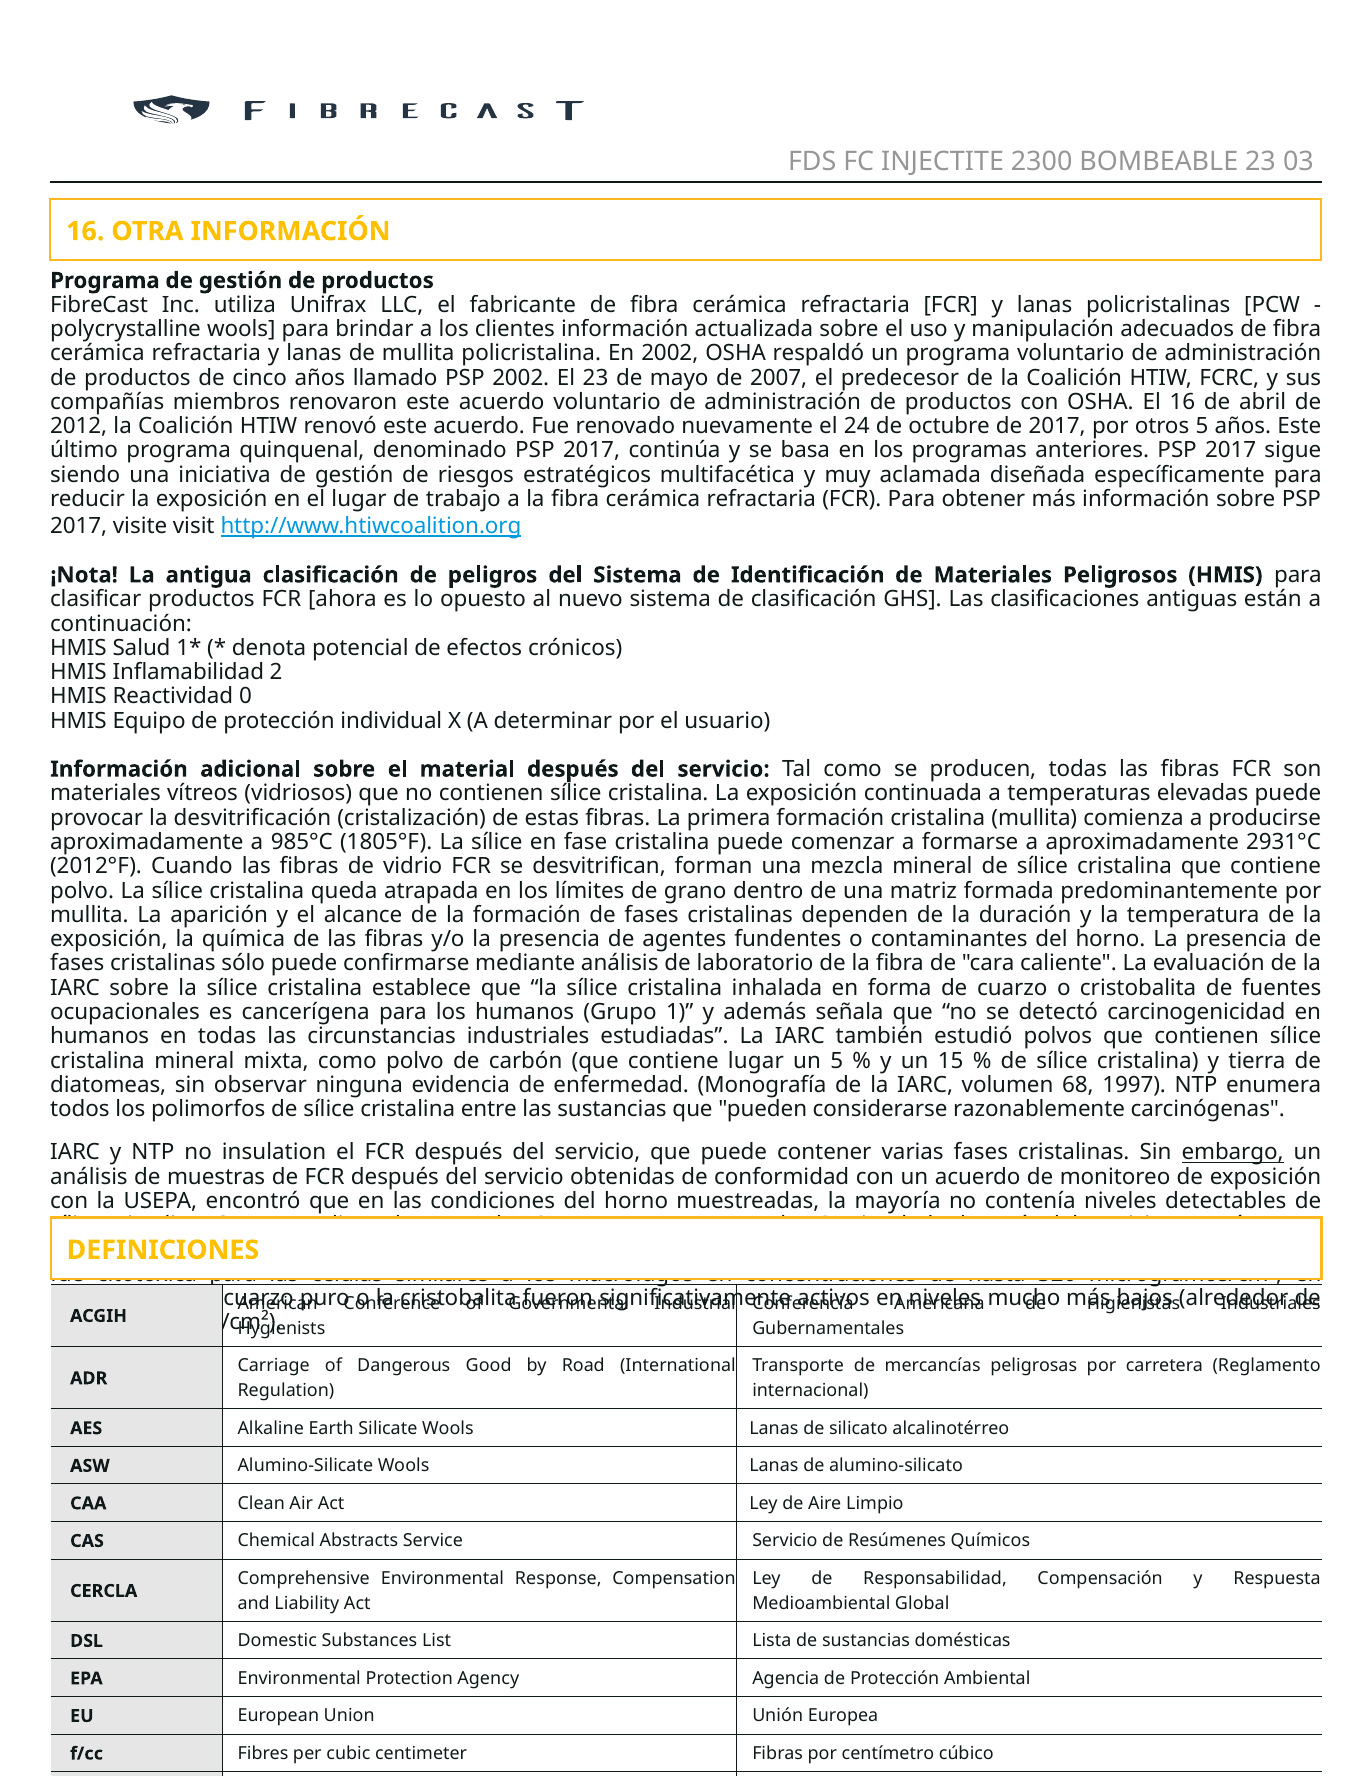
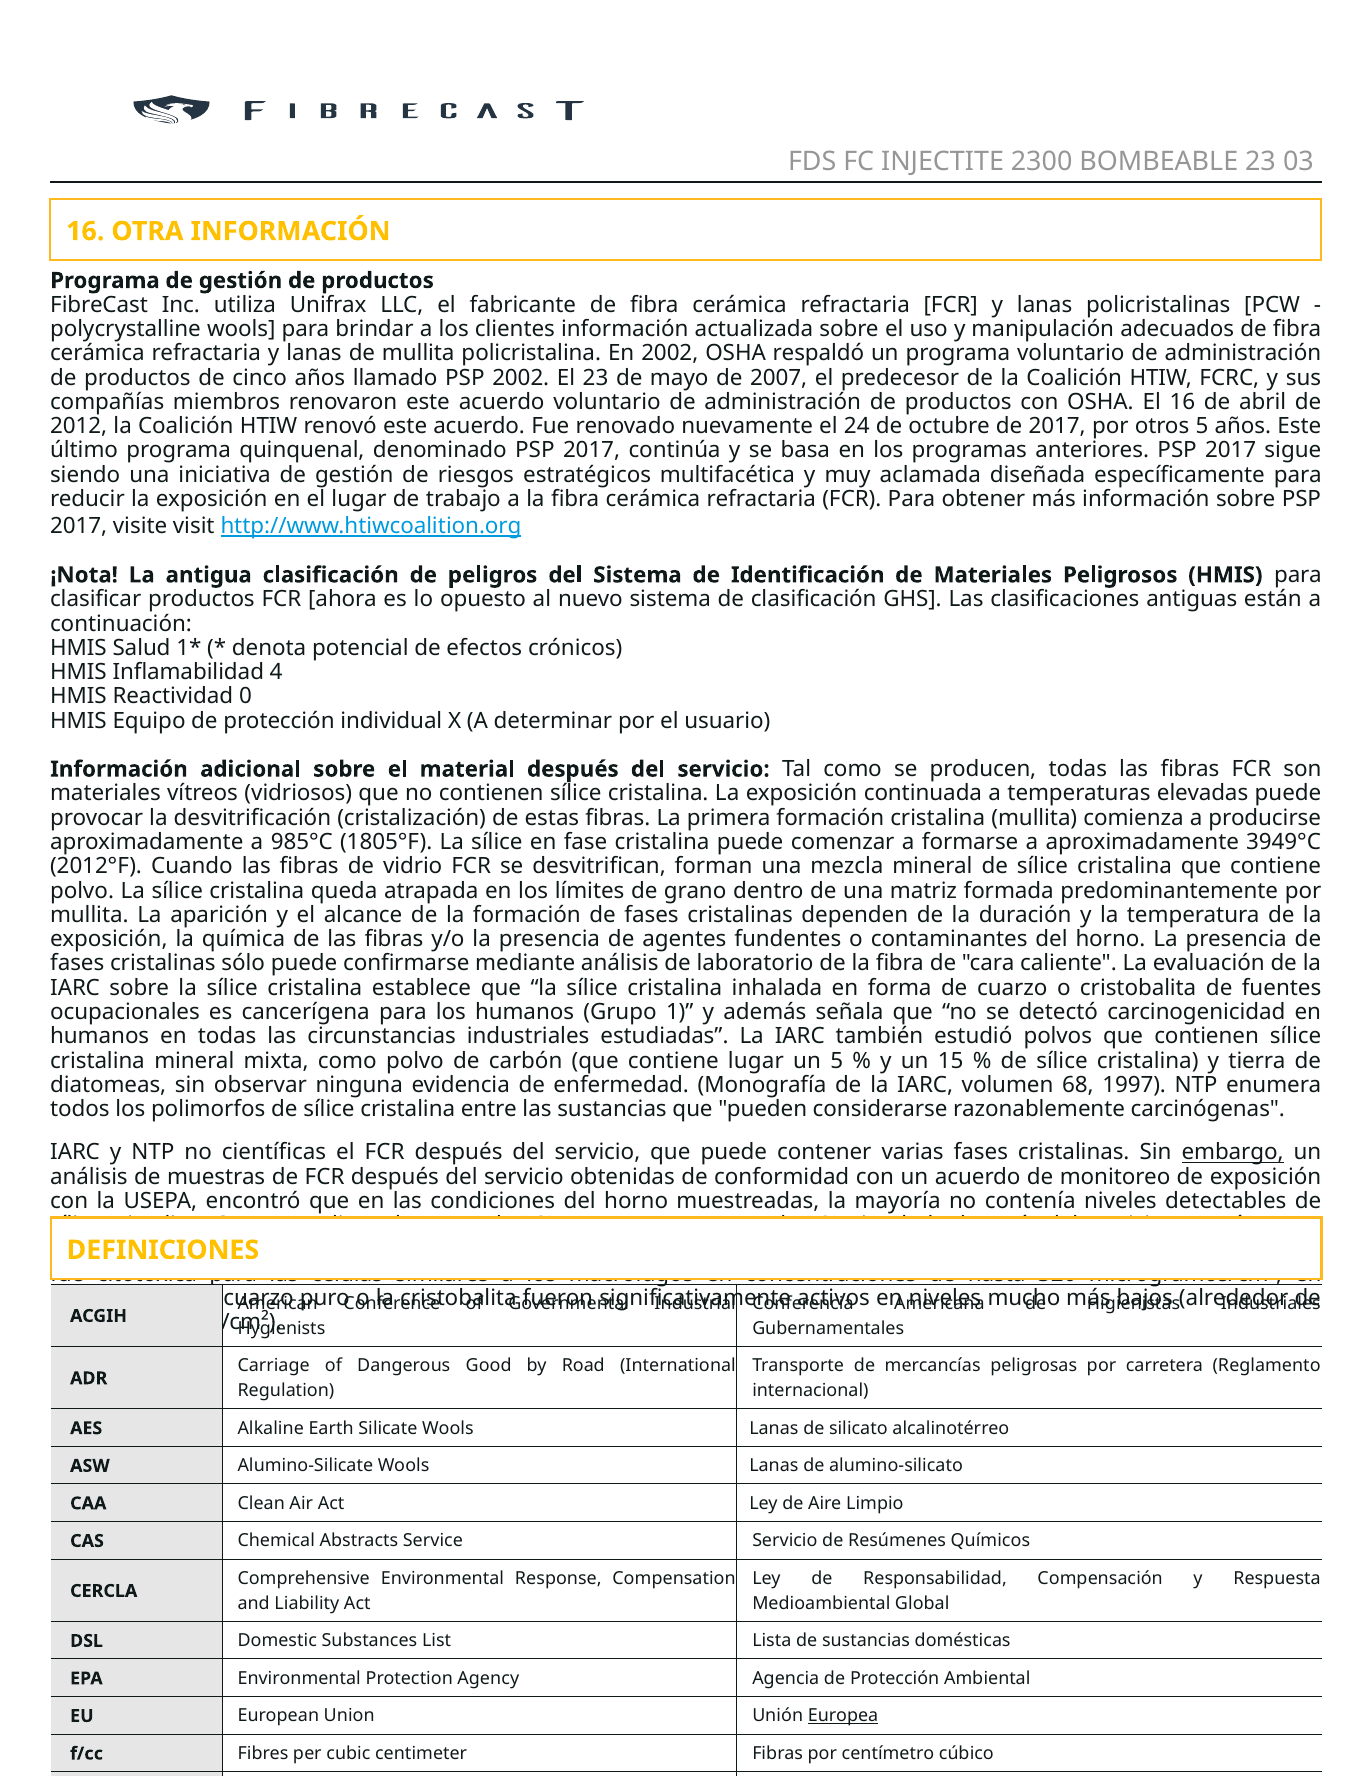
Inflamabilidad 2: 2 -> 4
2931°C: 2931°C -> 3949°C
insulation: insulation -> científicas
Europea underline: none -> present
